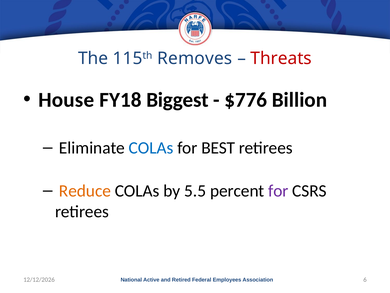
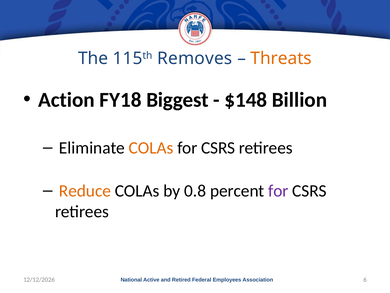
Threats colour: red -> orange
House: House -> Action
$776: $776 -> $148
COLAs at (151, 148) colour: blue -> orange
BEST at (218, 148): BEST -> CSRS
5.5: 5.5 -> 0.8
